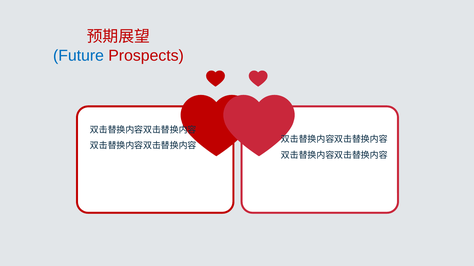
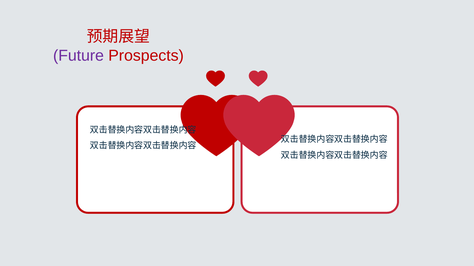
Future colour: blue -> purple
